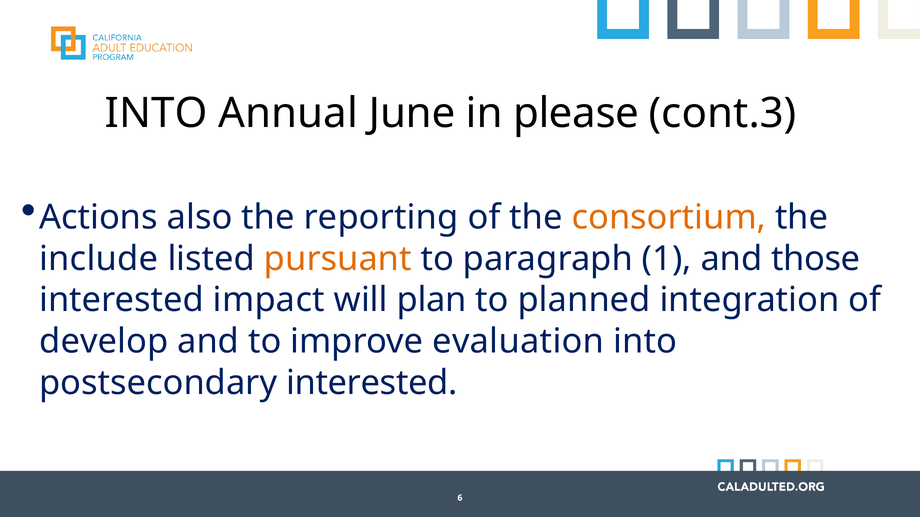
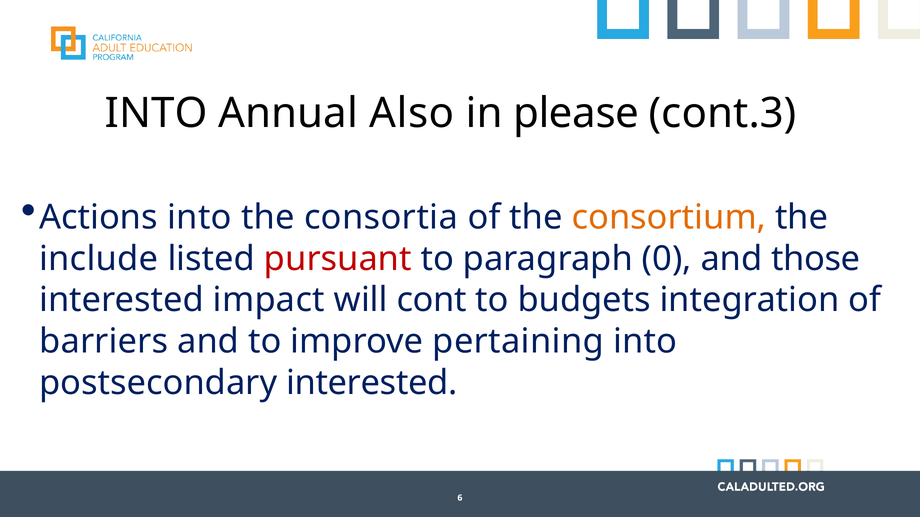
June: June -> Also
Actions also: also -> into
reporting: reporting -> consortia
pursuant colour: orange -> red
1: 1 -> 0
plan: plan -> cont
planned: planned -> budgets
develop: develop -> barriers
evaluation: evaluation -> pertaining
